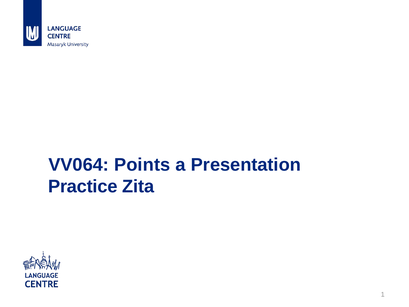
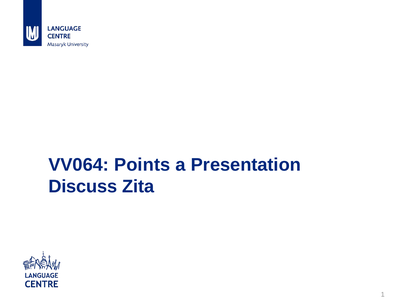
Practice: Practice -> Discuss
